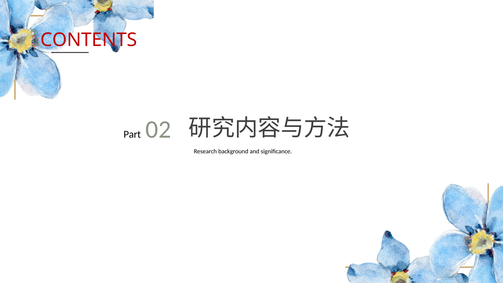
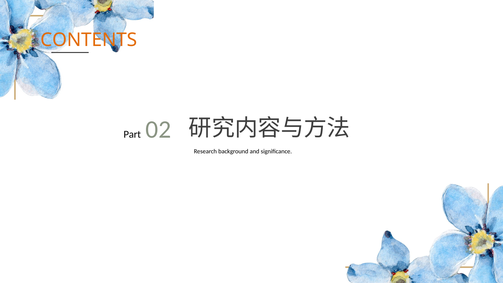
CONTENTS colour: red -> orange
